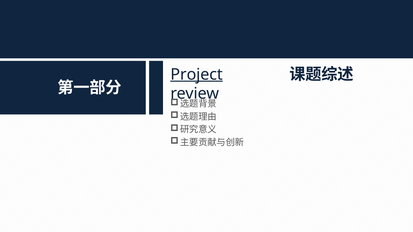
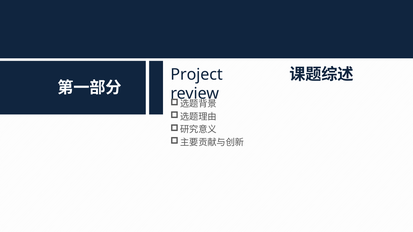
Project underline: present -> none
